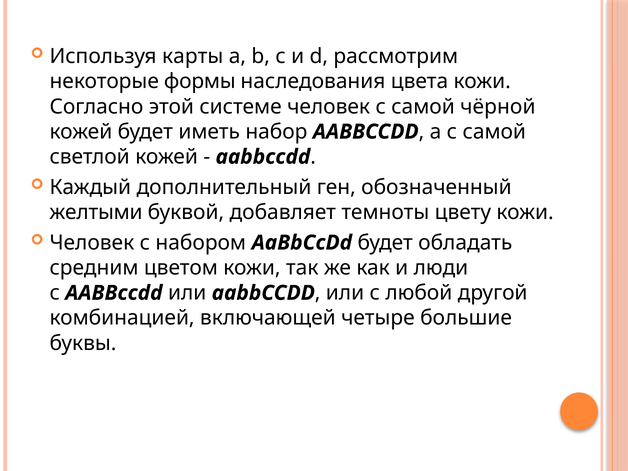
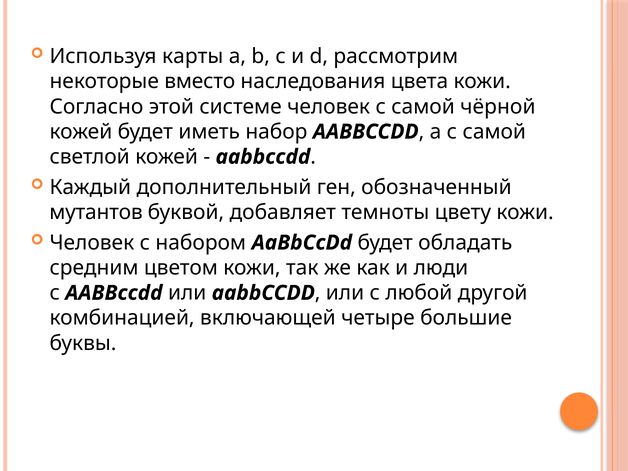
формы: формы -> вместо
желтыми: желтыми -> мутантов
